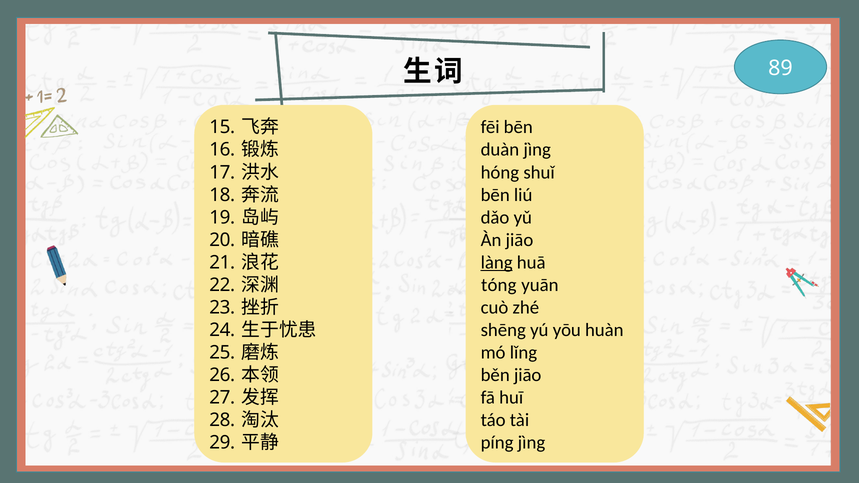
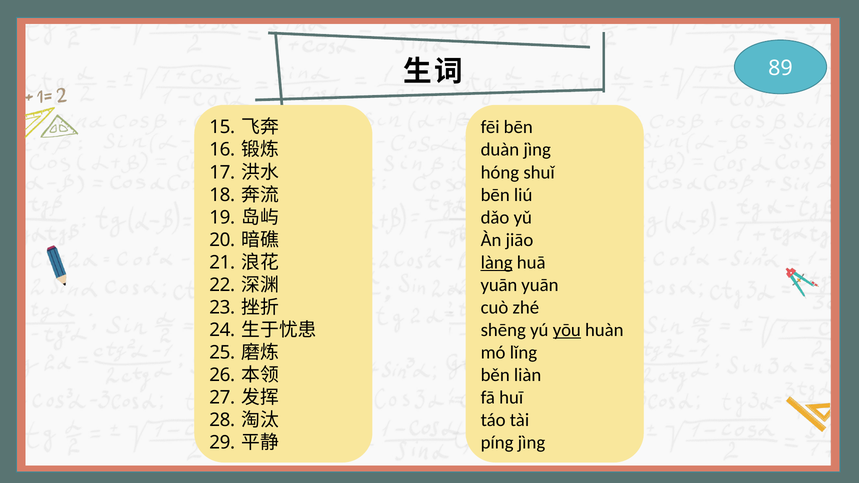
tóng at (499, 285): tóng -> yuān
yōu underline: none -> present
běn jiāo: jiāo -> liàn
